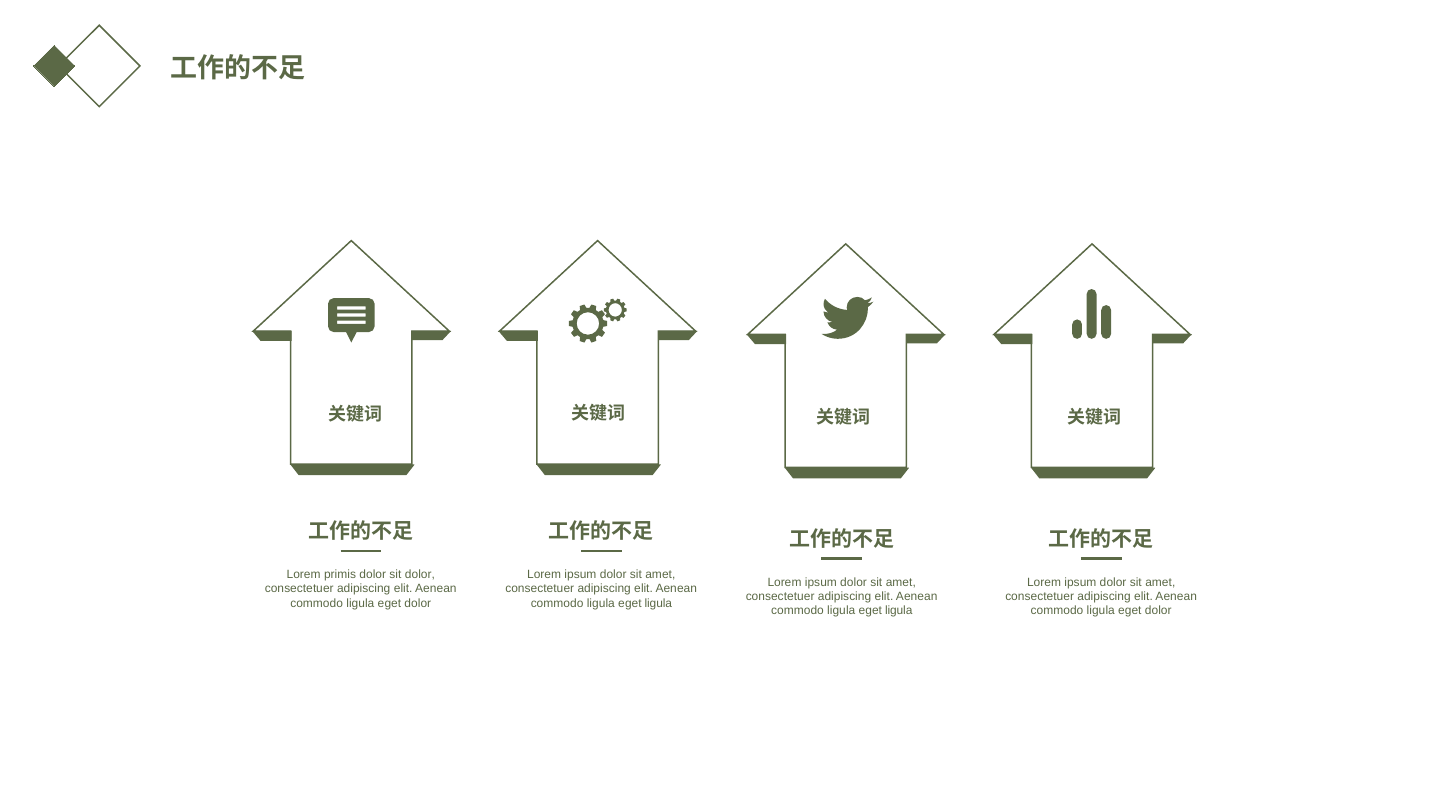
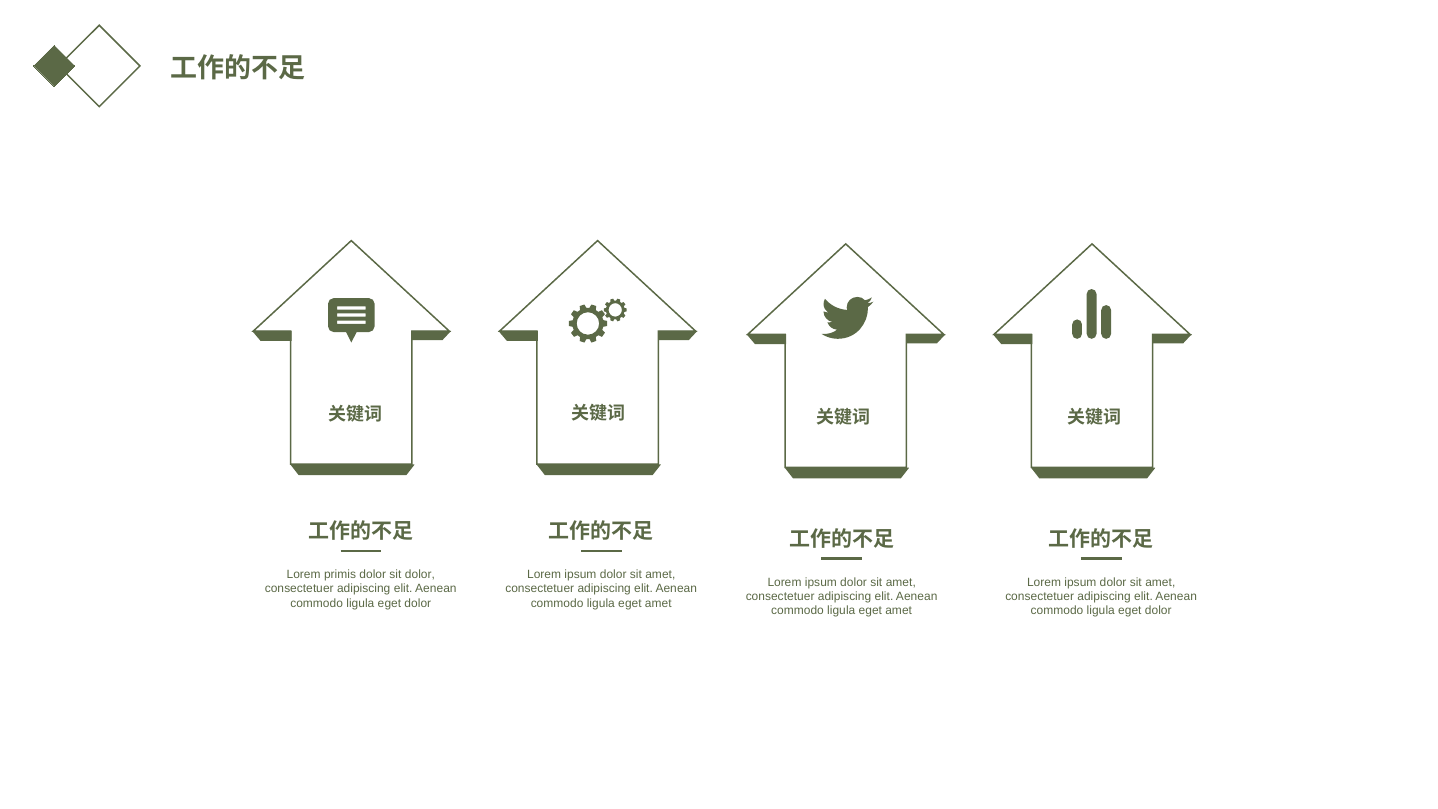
ligula at (658, 603): ligula -> amet
ligula at (899, 611): ligula -> amet
